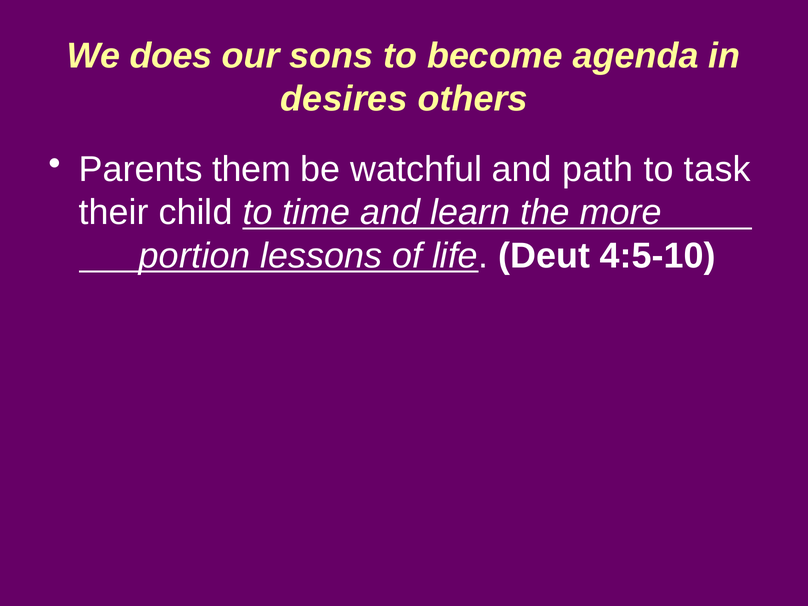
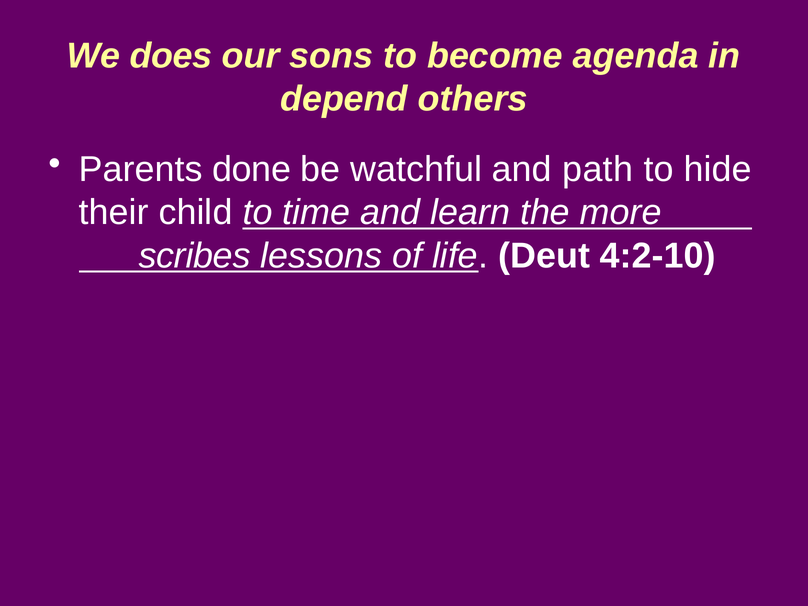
desires: desires -> depend
them: them -> done
task: task -> hide
portion: portion -> scribes
4:5-10: 4:5-10 -> 4:2-10
